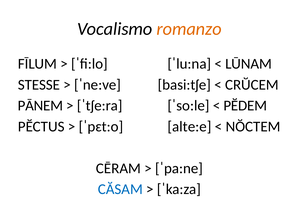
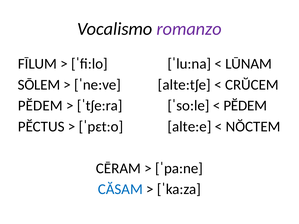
romanzo colour: orange -> purple
STESSE: STESSE -> SŌLEM
basi:tʃe: basi:tʃe -> alte:tʃe
PĀNEM at (40, 106): PĀNEM -> PĔDEM
